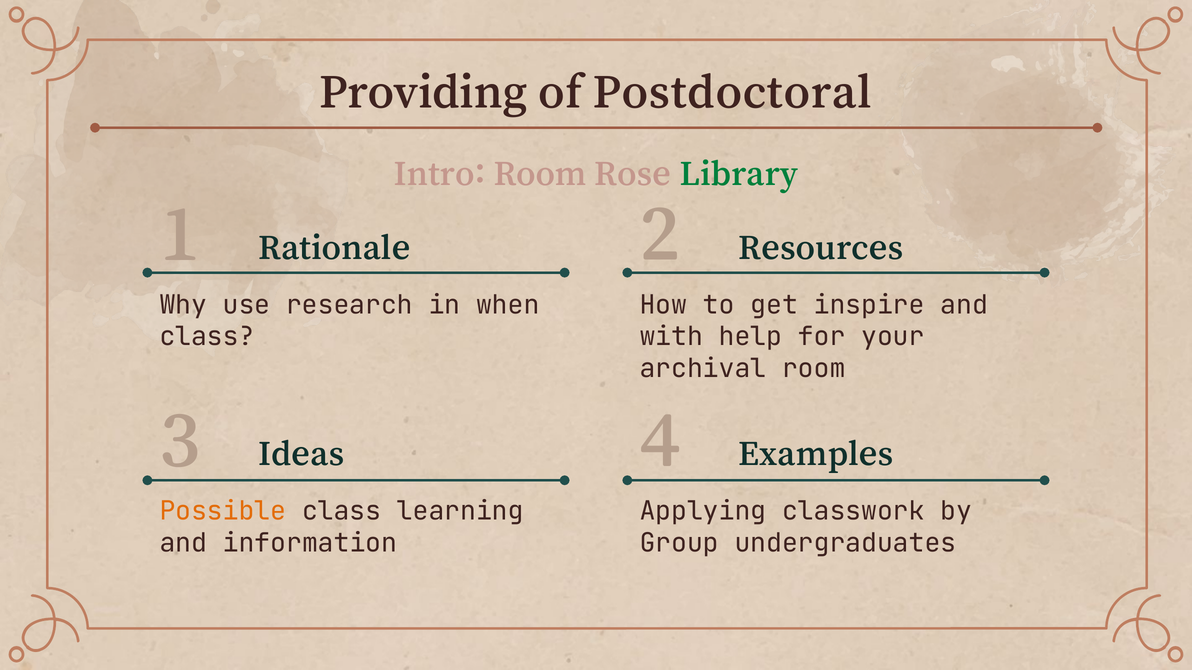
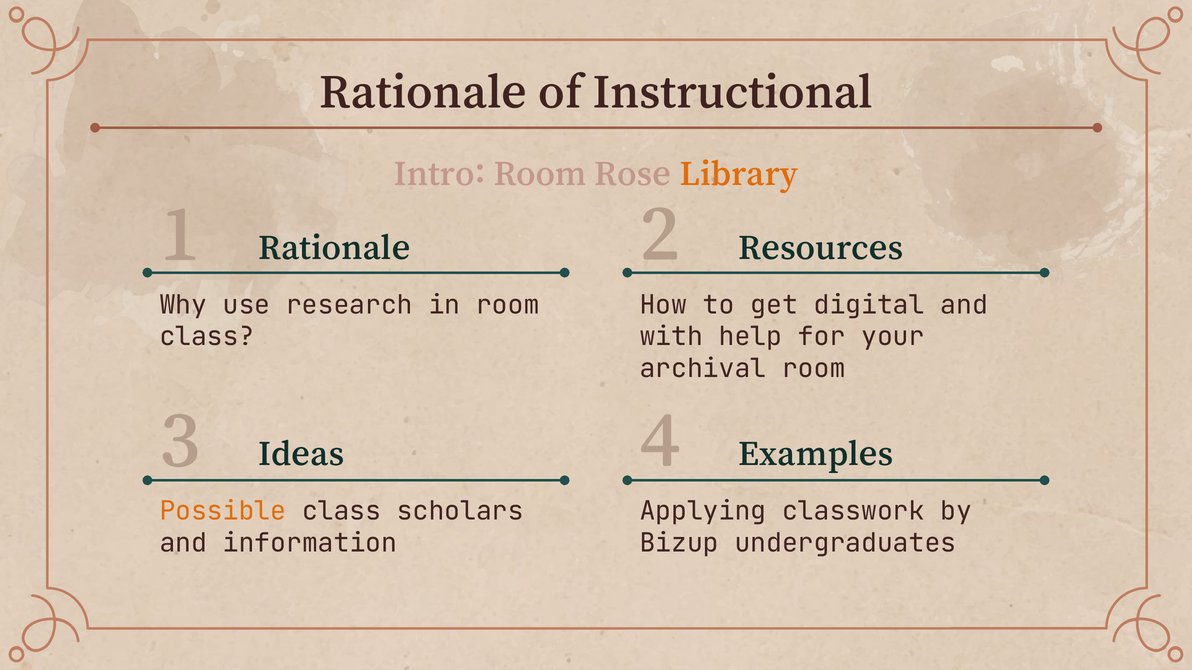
Providing at (423, 91): Providing -> Rationale
Postdoctoral: Postdoctoral -> Instructional
Library colour: green -> orange
in when: when -> room
inspire: inspire -> digital
learning: learning -> scholars
Group: Group -> Bizup
